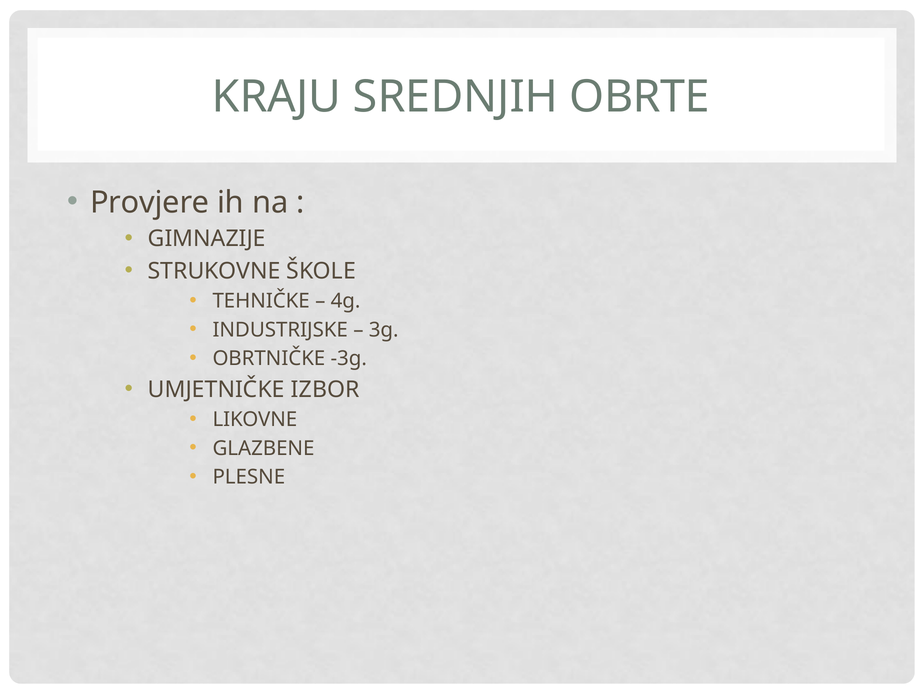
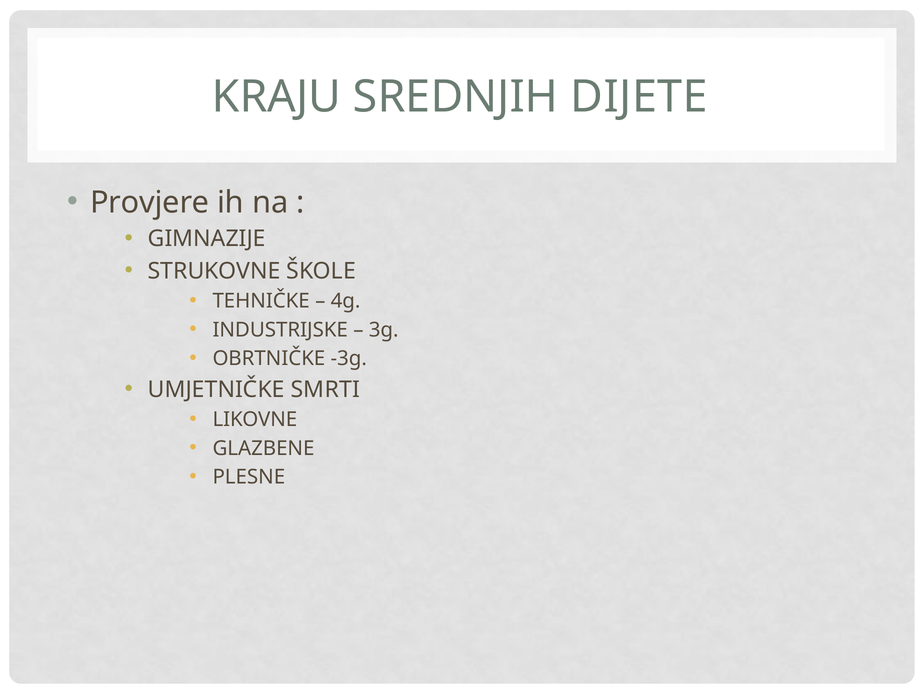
OBRTE: OBRTE -> DIJETE
IZBOR: IZBOR -> SMRTI
